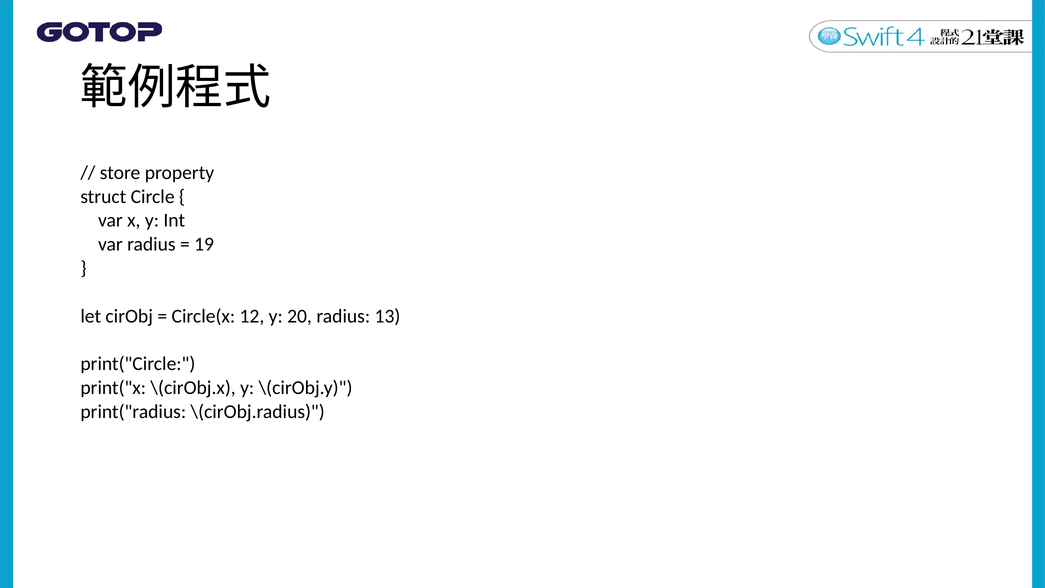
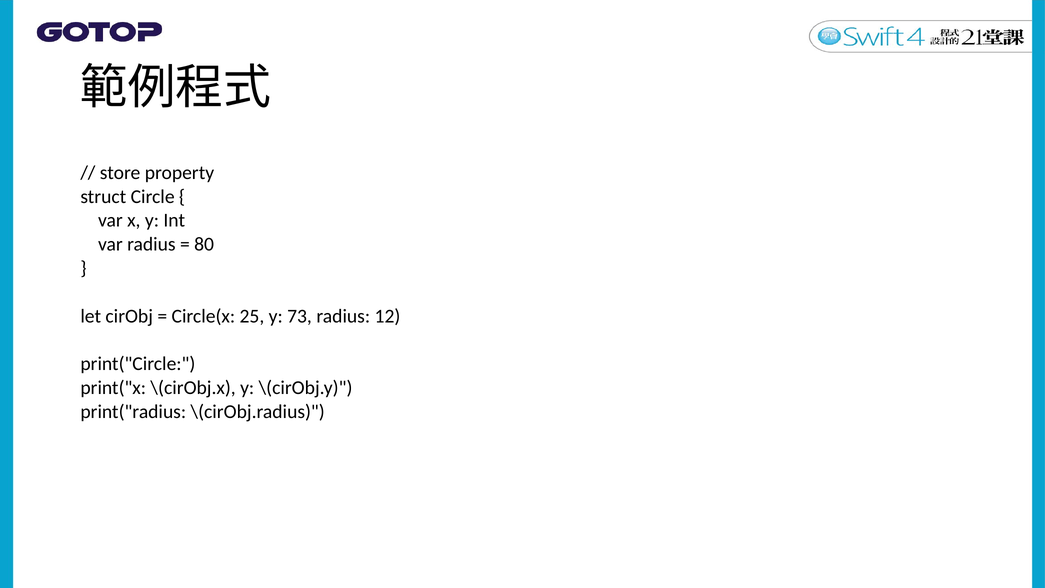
19: 19 -> 80
12: 12 -> 25
20: 20 -> 73
13: 13 -> 12
